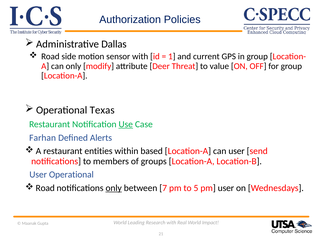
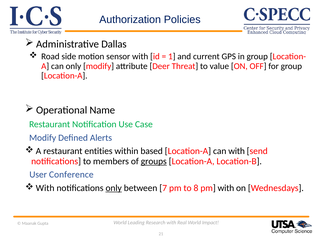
Texas: Texas -> Name
Use underline: present -> none
Farhan at (43, 138): Farhan -> Modify
can user: user -> with
groups underline: none -> present
User Operational: Operational -> Conference
Road at (45, 188): Road -> With
5: 5 -> 8
pm user: user -> with
